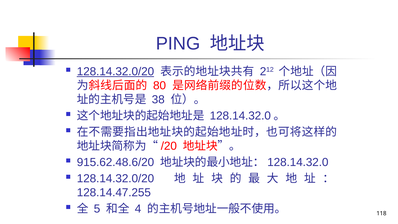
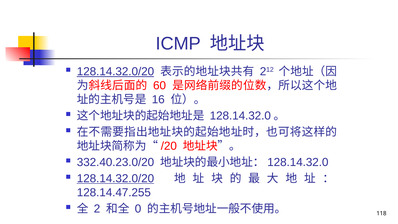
PING: PING -> ICMP
80: 80 -> 60
38: 38 -> 16
915.62.48.6/20: 915.62.48.6/20 -> 332.40.23.0/20
128.14.32.0/20 at (115, 178) underline: none -> present
5: 5 -> 2
4: 4 -> 0
